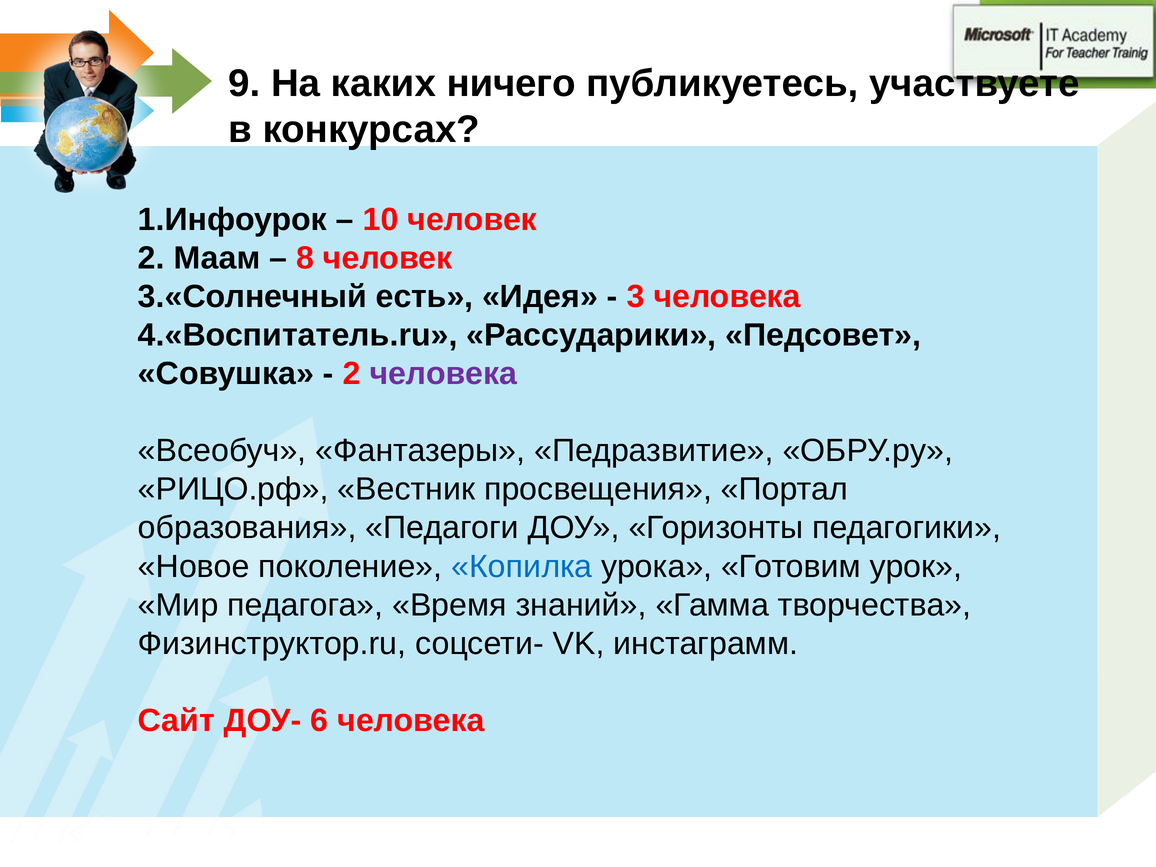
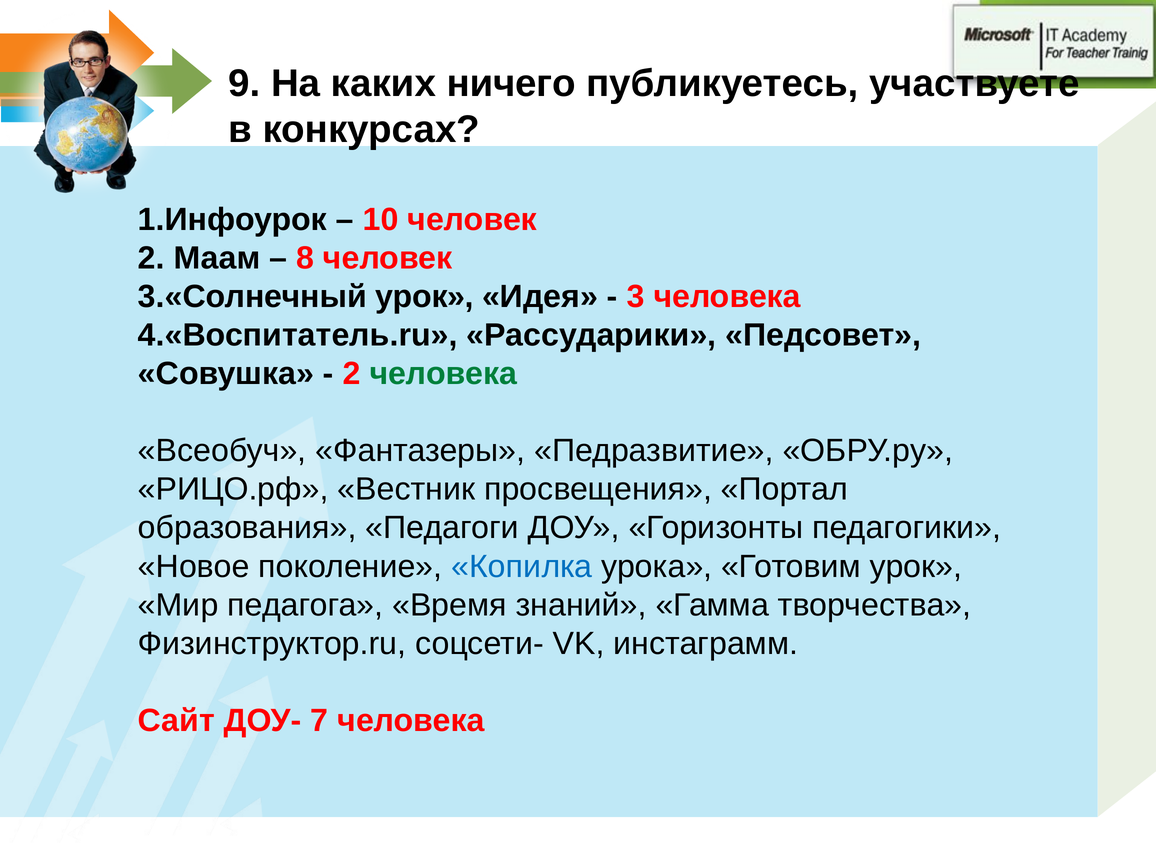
3.«Солнечный есть: есть -> урок
человека at (443, 374) colour: purple -> green
6: 6 -> 7
